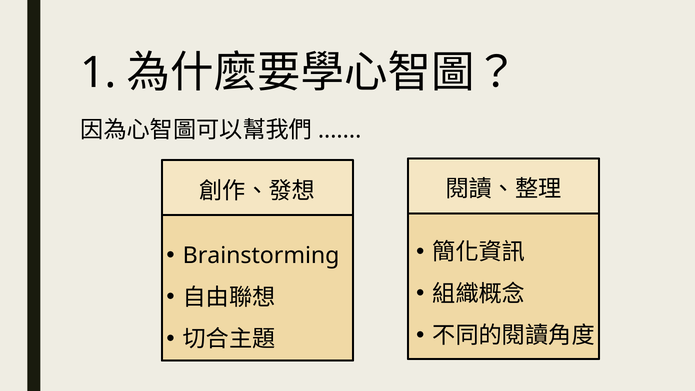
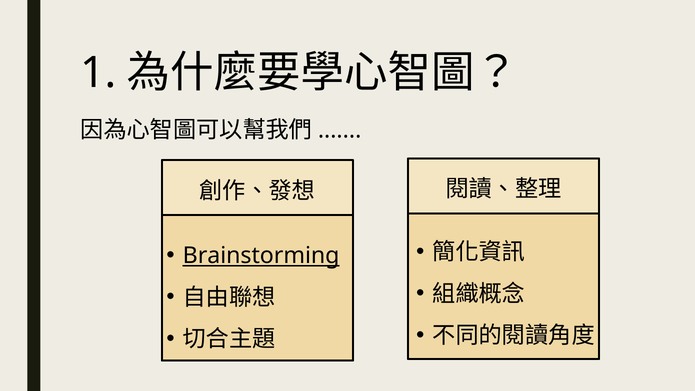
Brainstorming underline: none -> present
